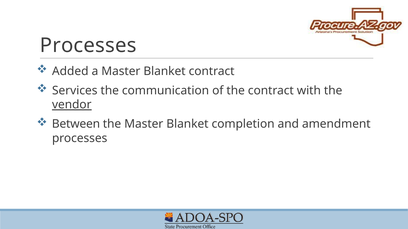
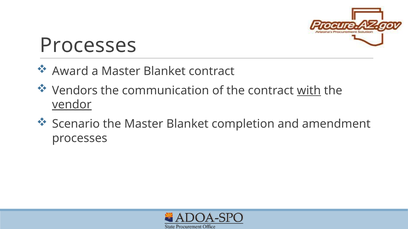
Added: Added -> Award
Services: Services -> Vendors
with underline: none -> present
Between: Between -> Scenario
